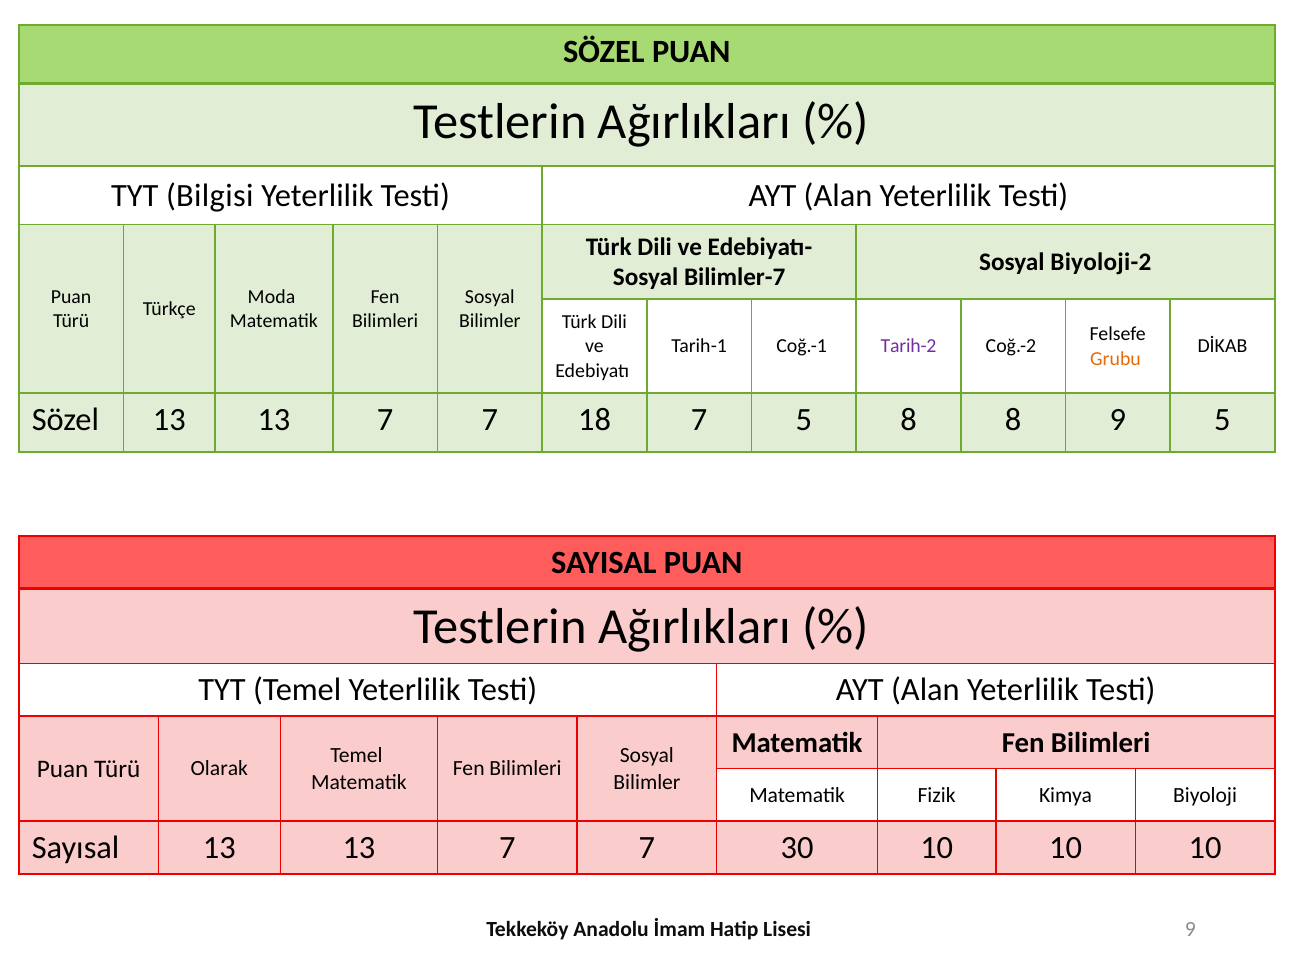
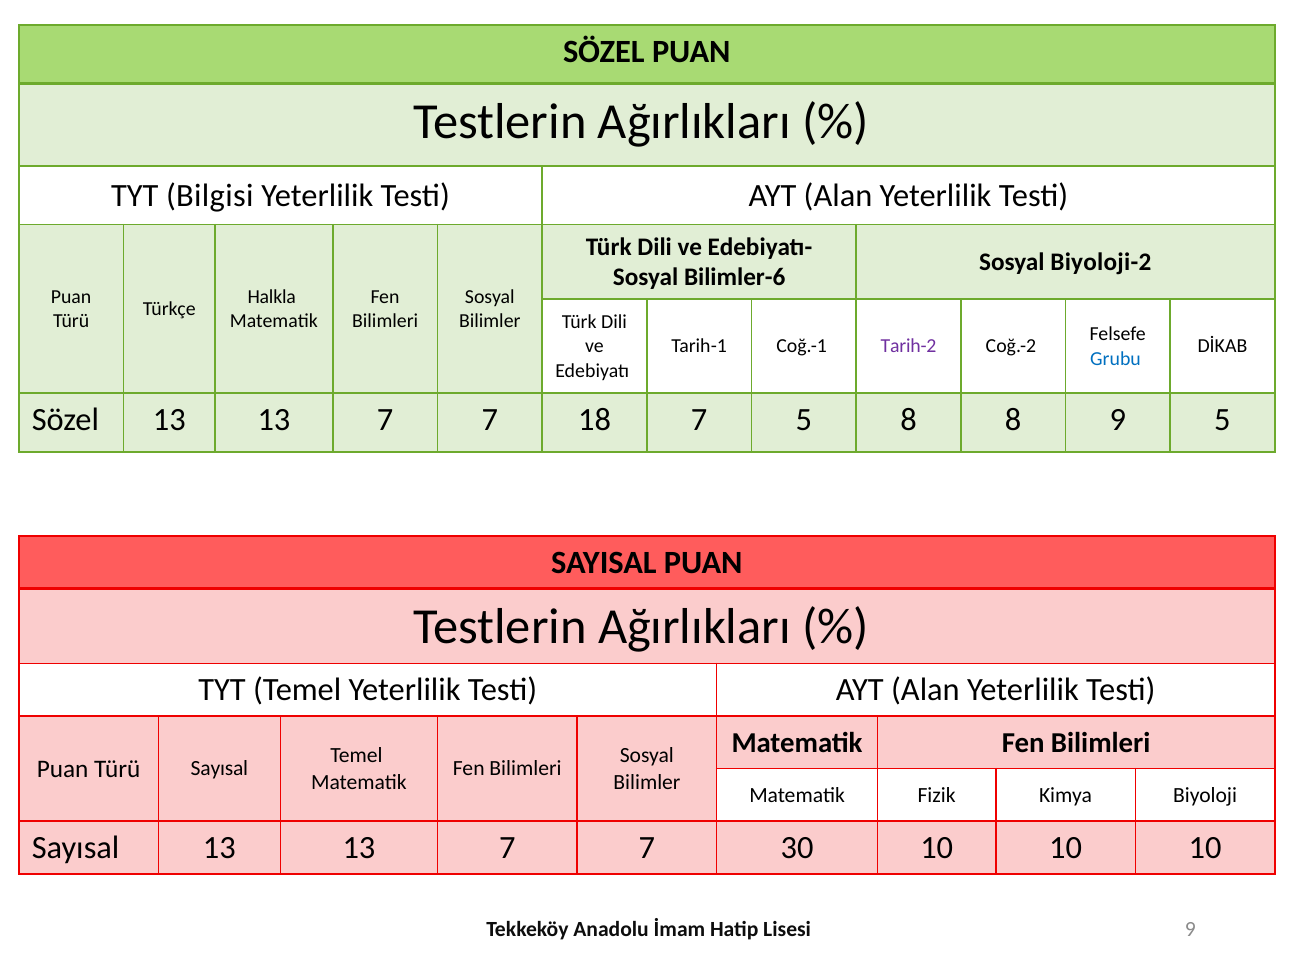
Bilimler-7: Bilimler-7 -> Bilimler-6
Moda: Moda -> Halkla
Grubu colour: orange -> blue
Türü Olarak: Olarak -> Sayısal
